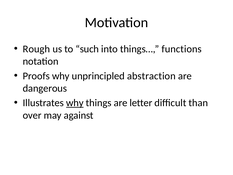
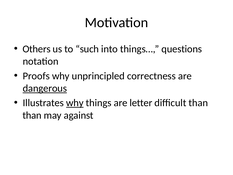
Rough: Rough -> Others
functions: functions -> questions
abstraction: abstraction -> correctness
dangerous underline: none -> present
over at (32, 115): over -> than
